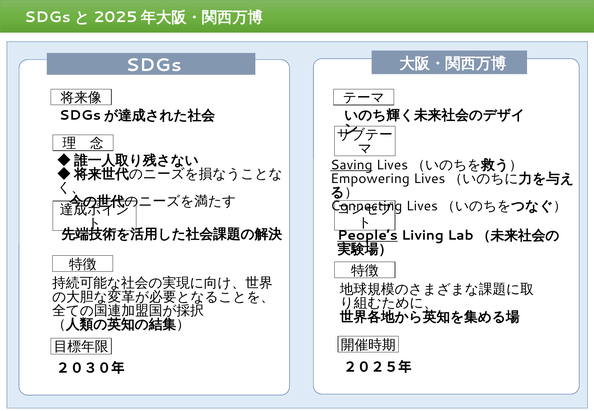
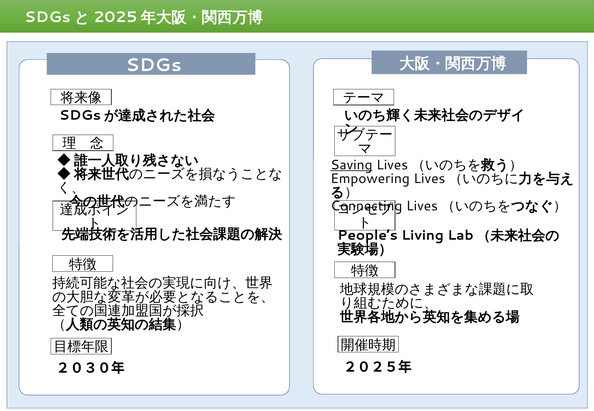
People’s underline: present -> none
